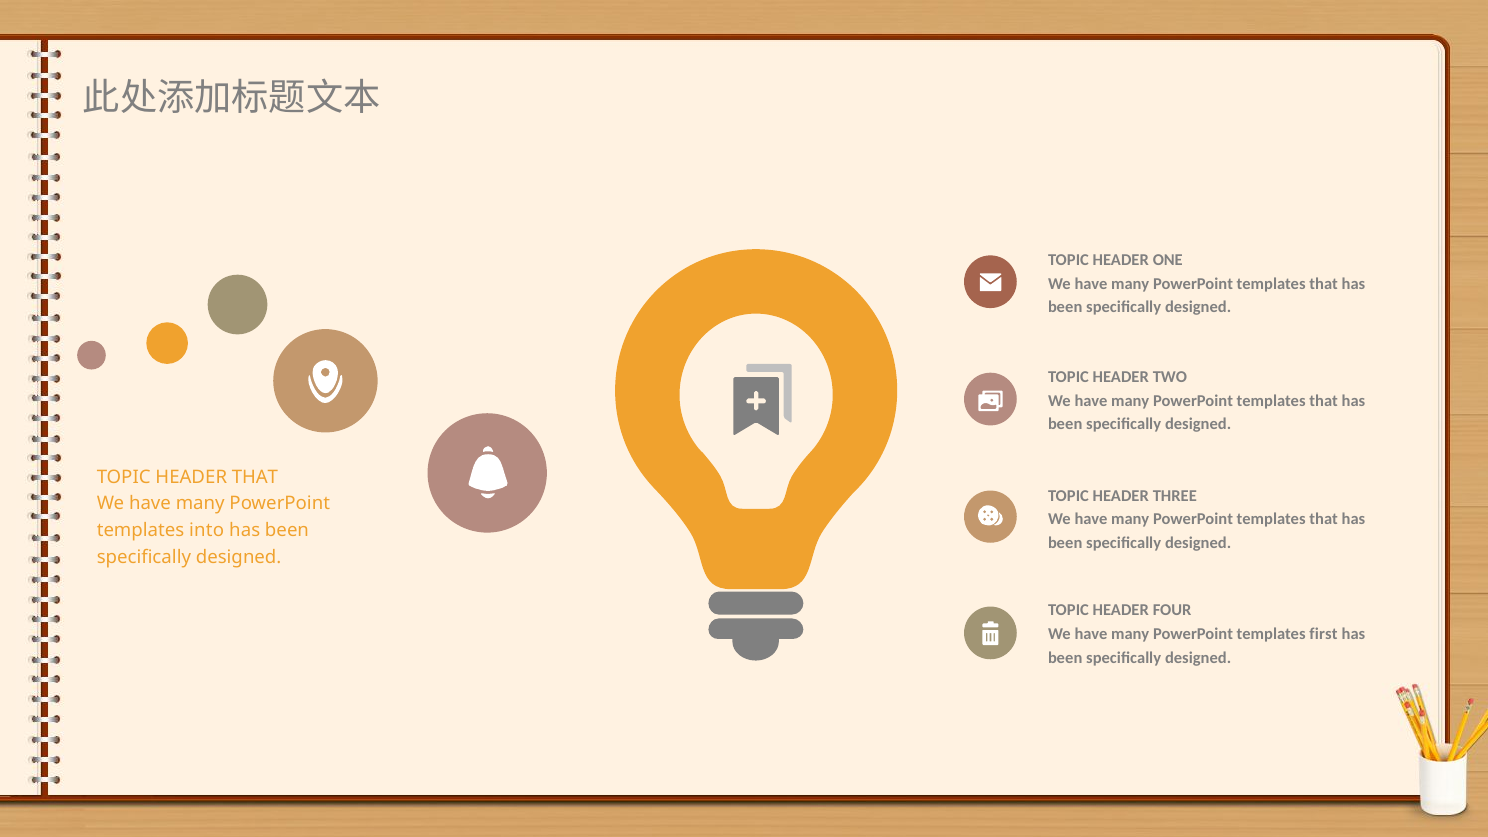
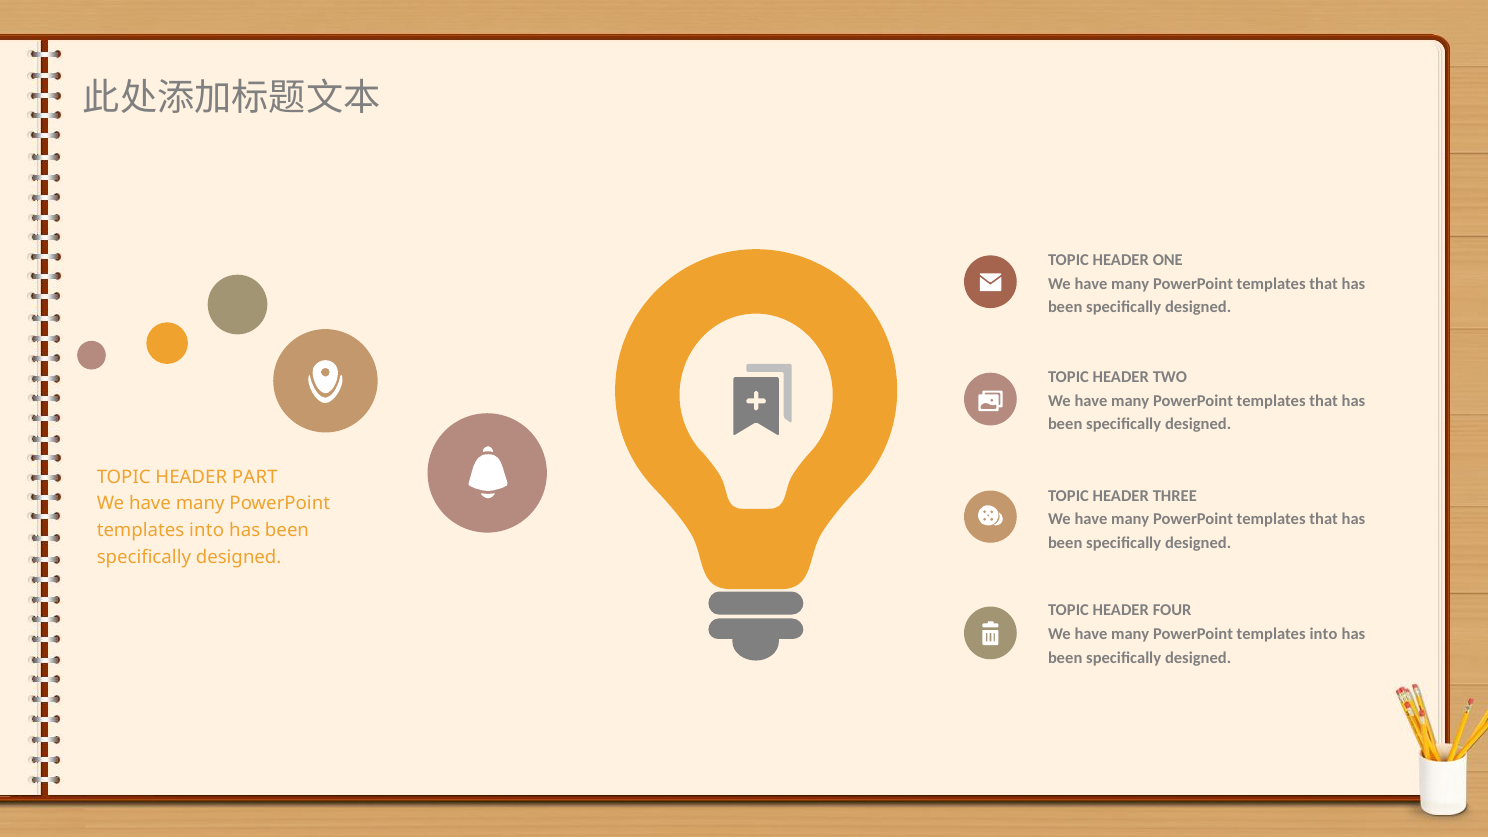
HEADER THAT: THAT -> PART
first at (1323, 634): first -> into
